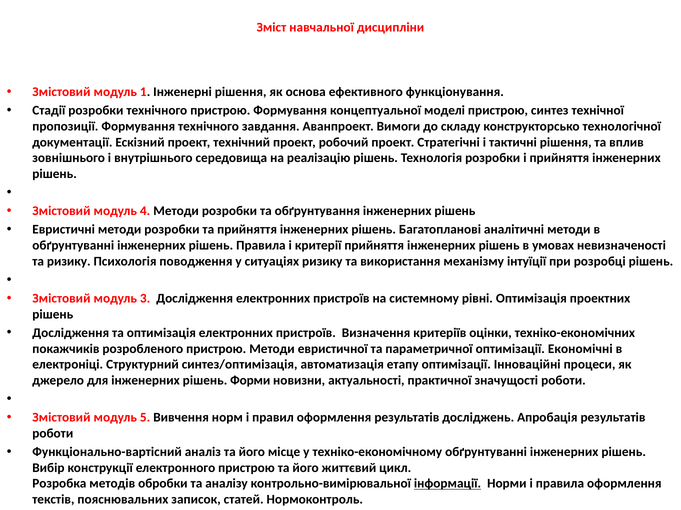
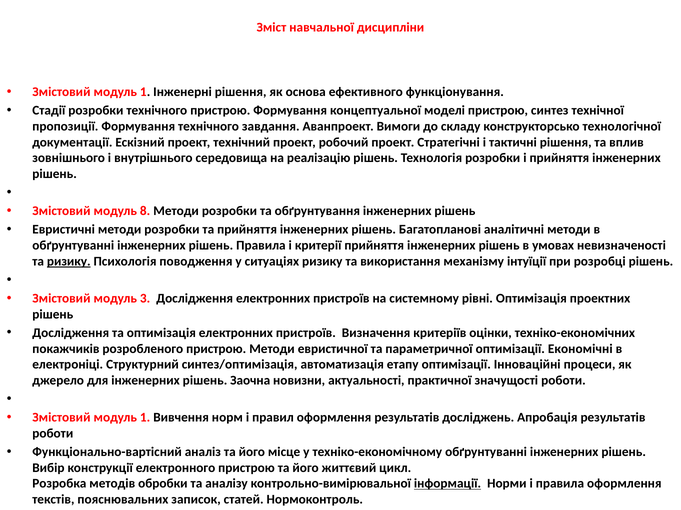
4: 4 -> 8
ризику at (69, 262) underline: none -> present
Форми: Форми -> Заочна
5 at (145, 418): 5 -> 1
